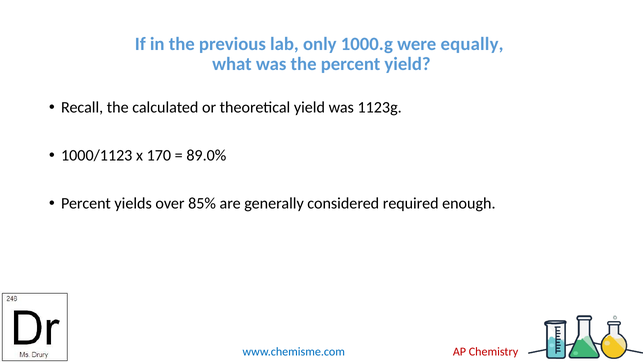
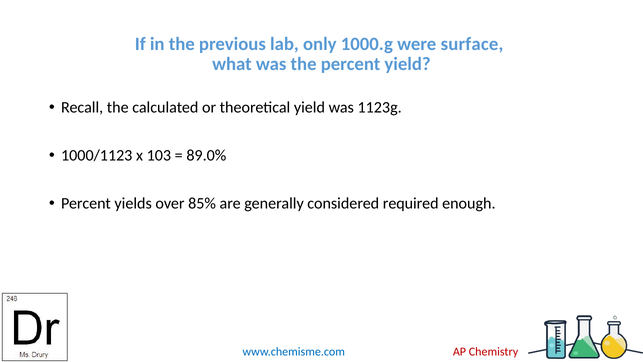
equally: equally -> surface
170: 170 -> 103
